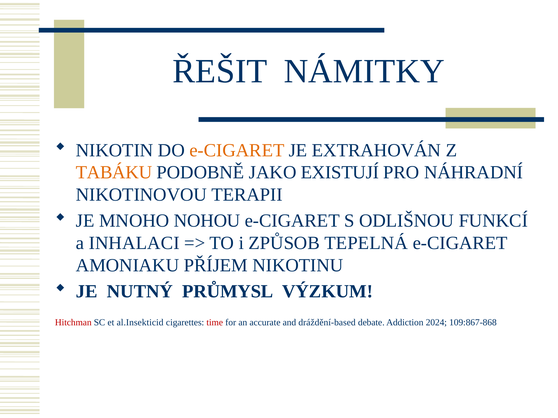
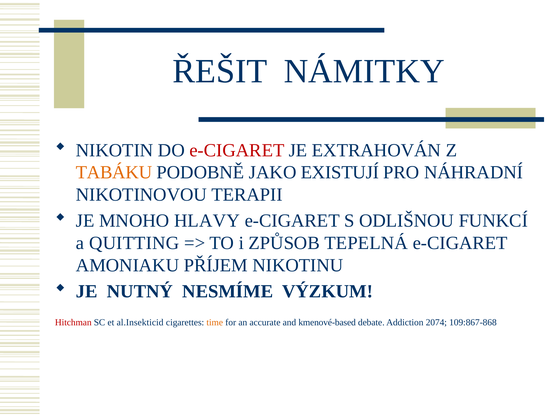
e-CIGARET at (237, 150) colour: orange -> red
NOHOU: NOHOU -> HLAVY
INHALACI: INHALACI -> QUITTING
PRŮMYSL: PRŮMYSL -> NESMÍME
time colour: red -> orange
dráždění-based: dráždění-based -> kmenové-based
2024: 2024 -> 2074
